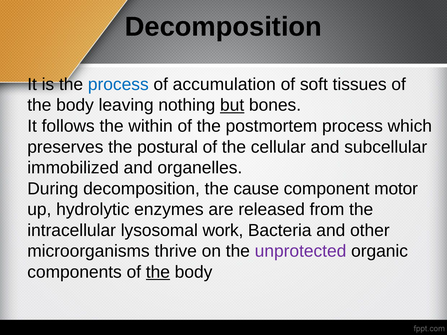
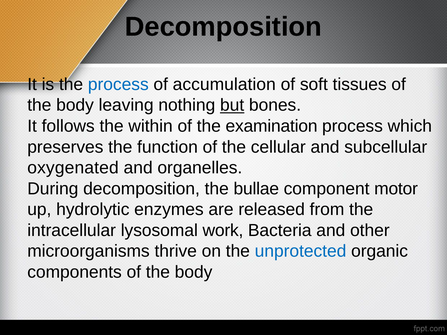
postmortem: postmortem -> examination
postural: postural -> function
immobilized: immobilized -> oxygenated
cause: cause -> bullae
unprotected colour: purple -> blue
the at (158, 272) underline: present -> none
